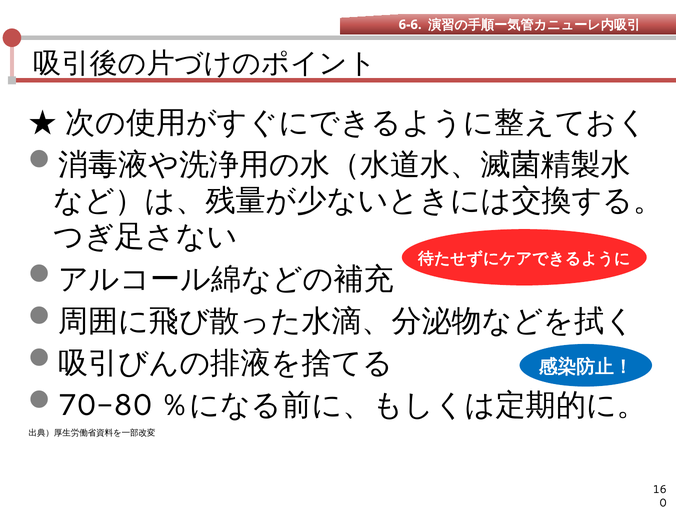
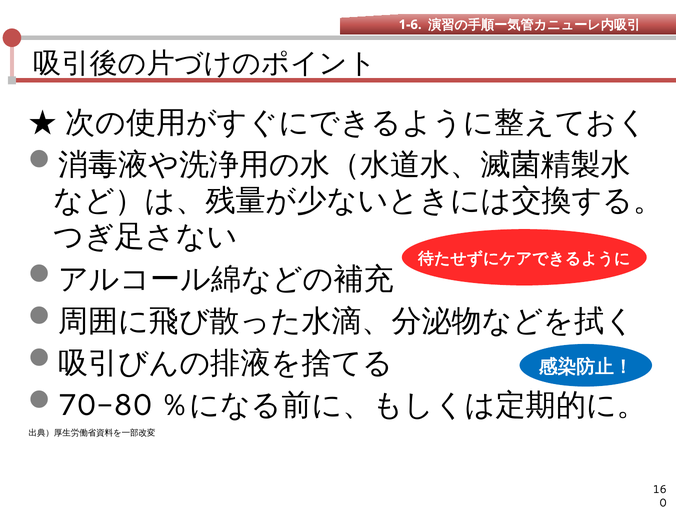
6-6: 6-6 -> 1-6
